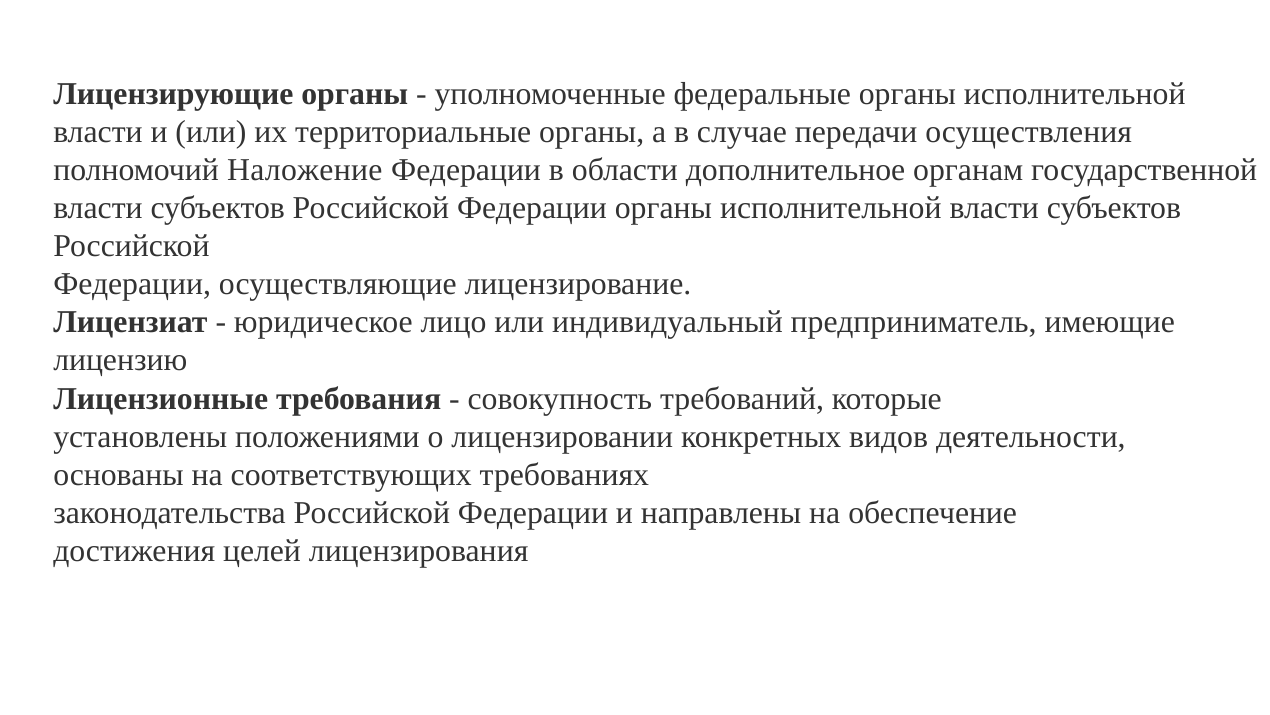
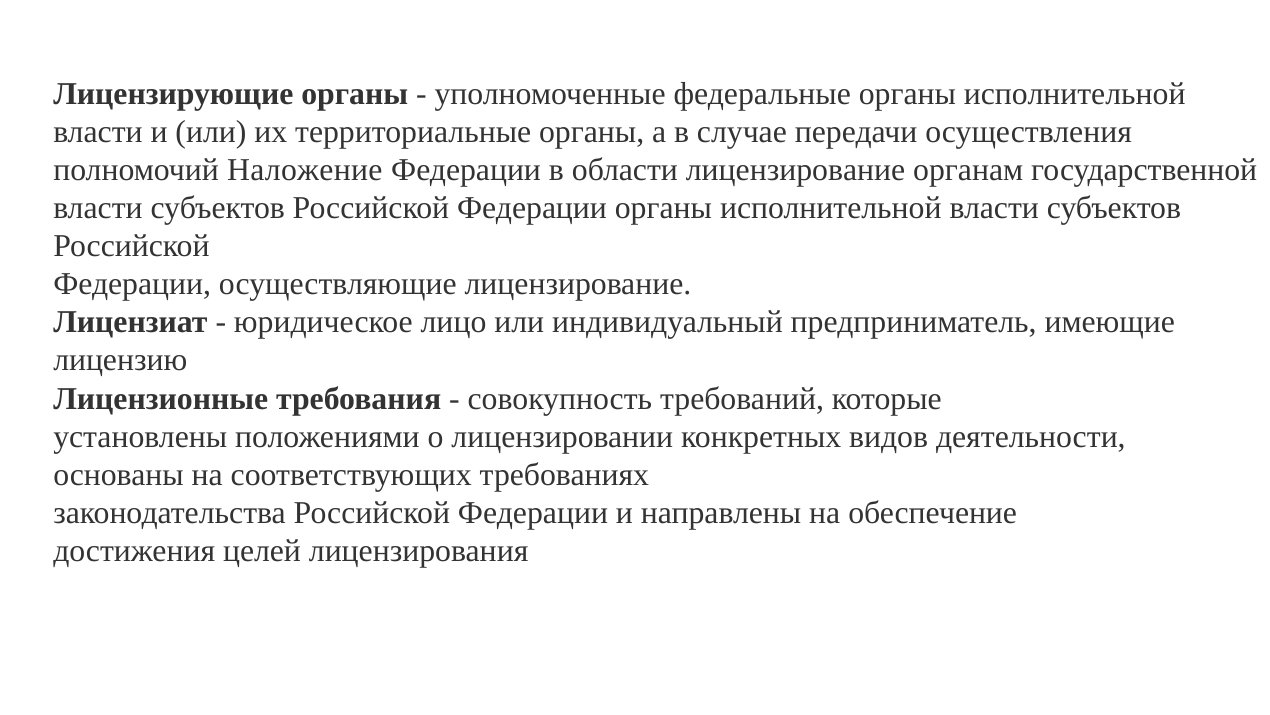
области дополнительное: дополнительное -> лицензирование
